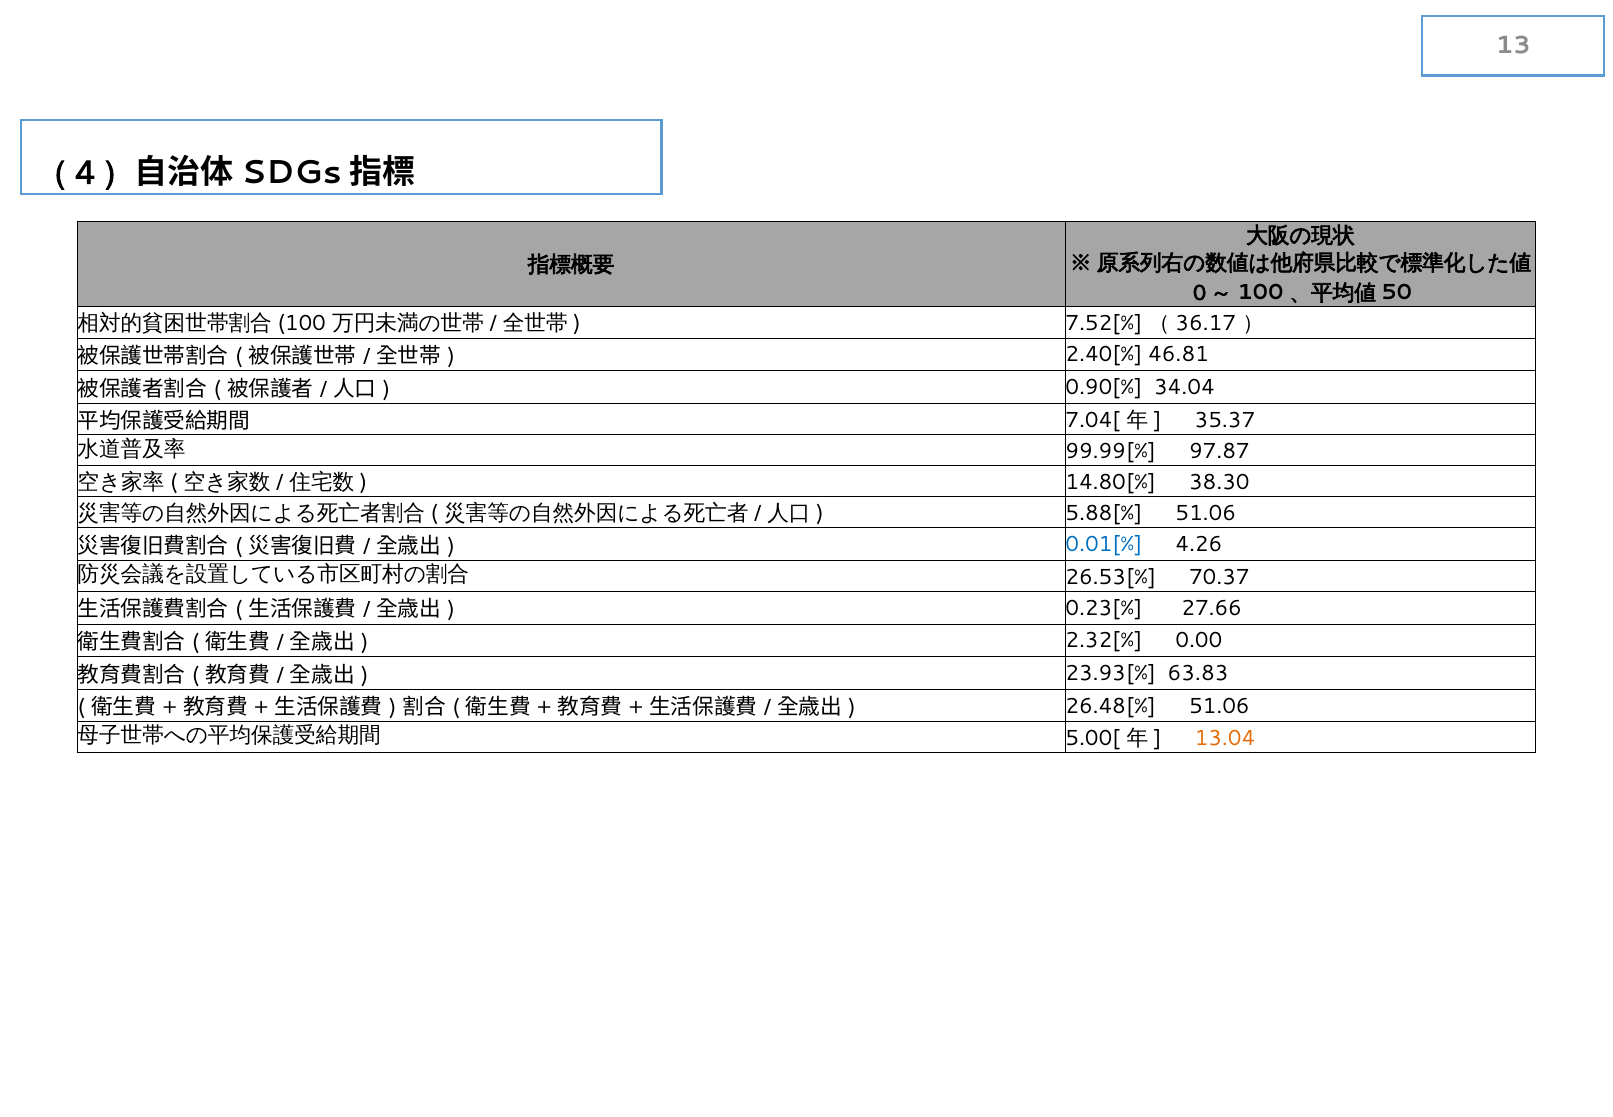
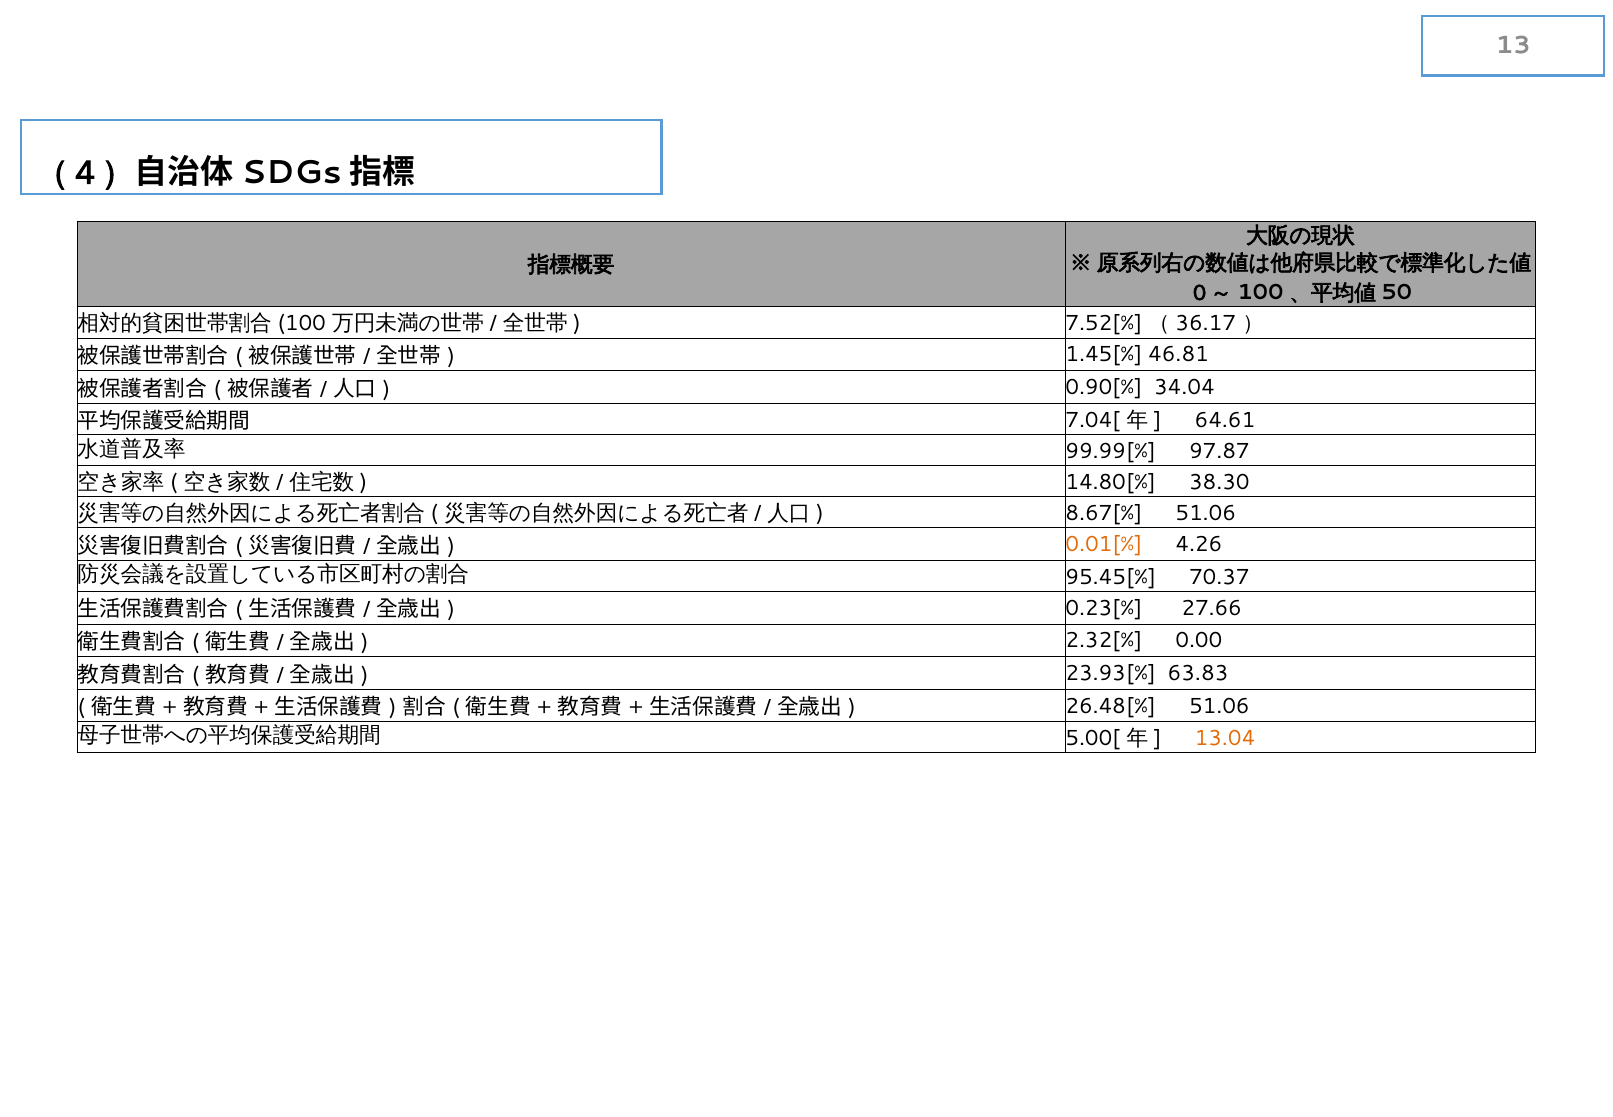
2.40[%: 2.40[% -> 1.45[%
35.37: 35.37 -> 64.61
5.88[%: 5.88[% -> 8.67[%
0.01[% colour: blue -> orange
26.53[%: 26.53[% -> 95.45[%
